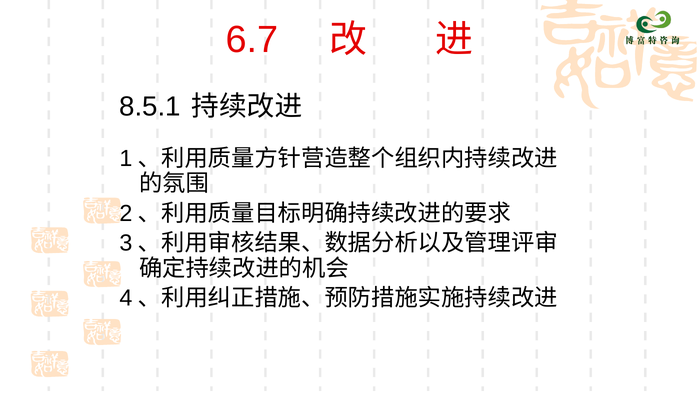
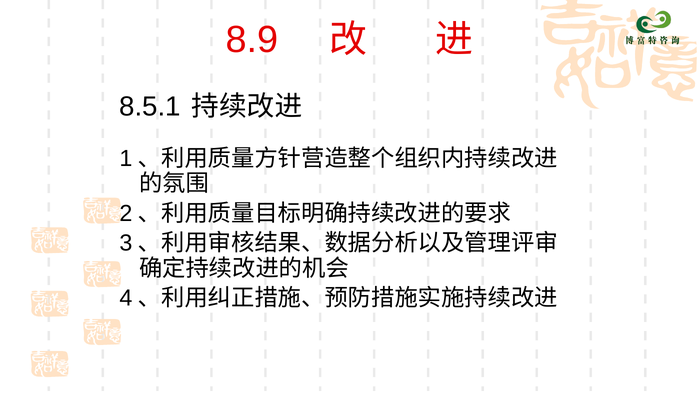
6.7: 6.7 -> 8.9
